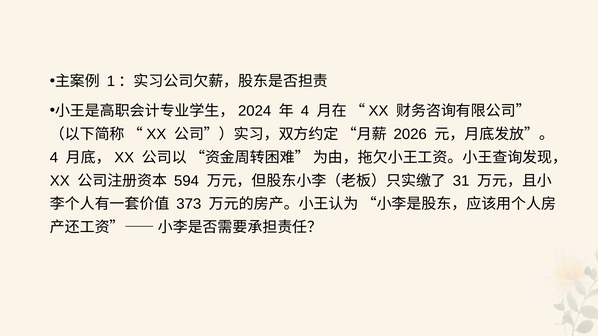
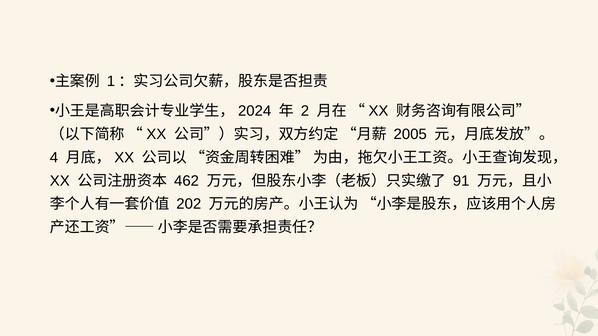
4 at (305, 111): 4 -> 2
2026: 2026 -> 2005
594: 594 -> 462
31: 31 -> 91
373: 373 -> 202
